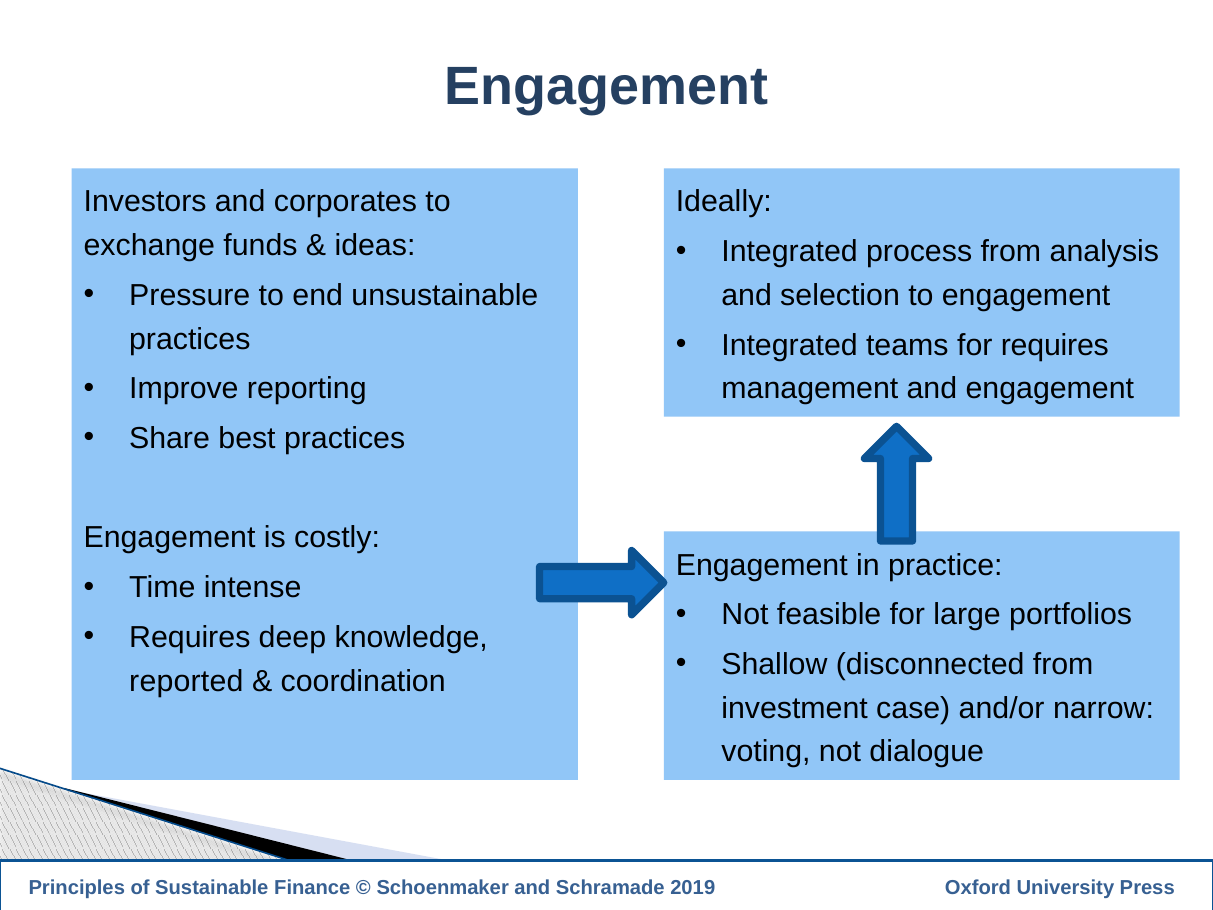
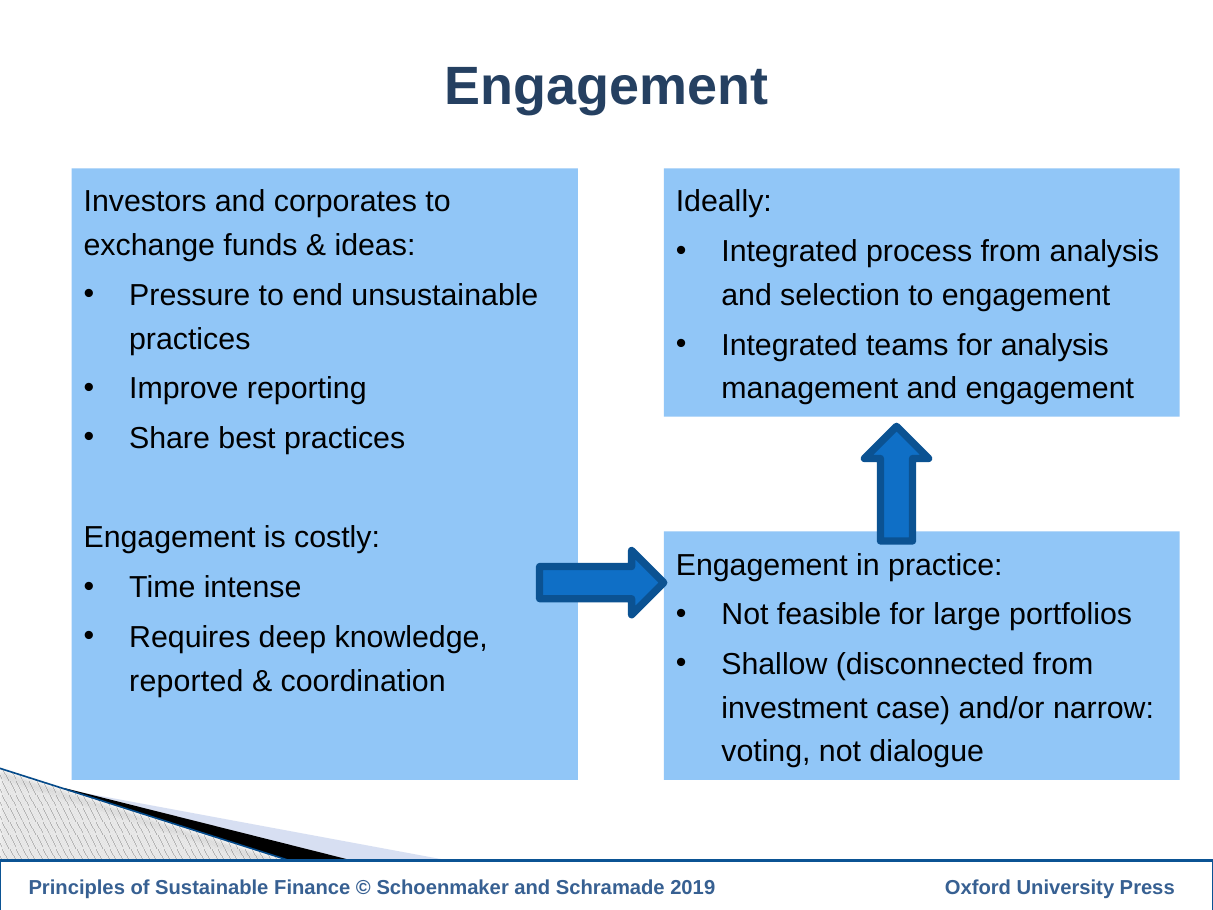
for requires: requires -> analysis
